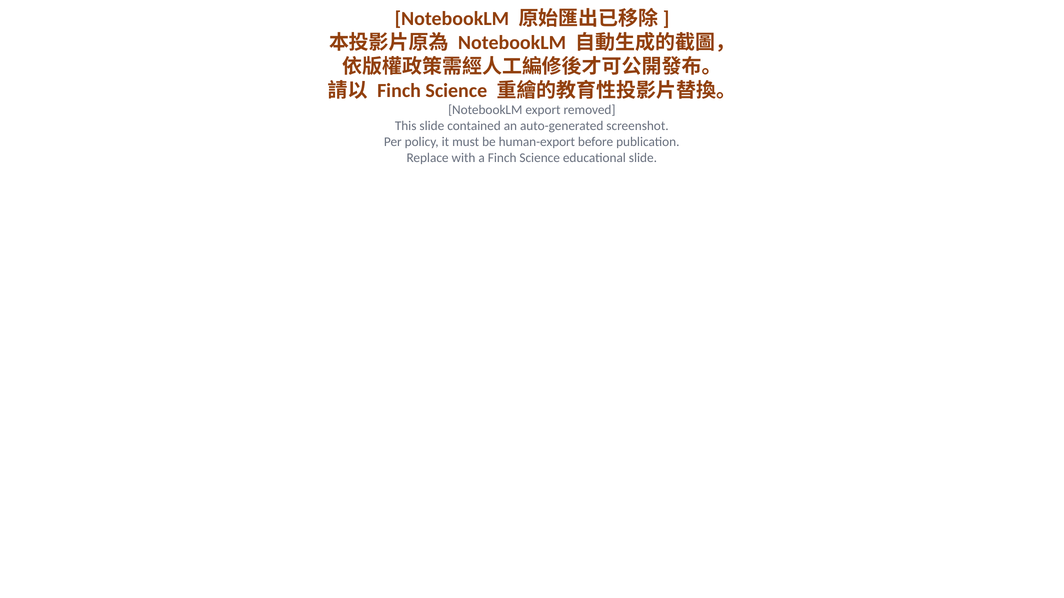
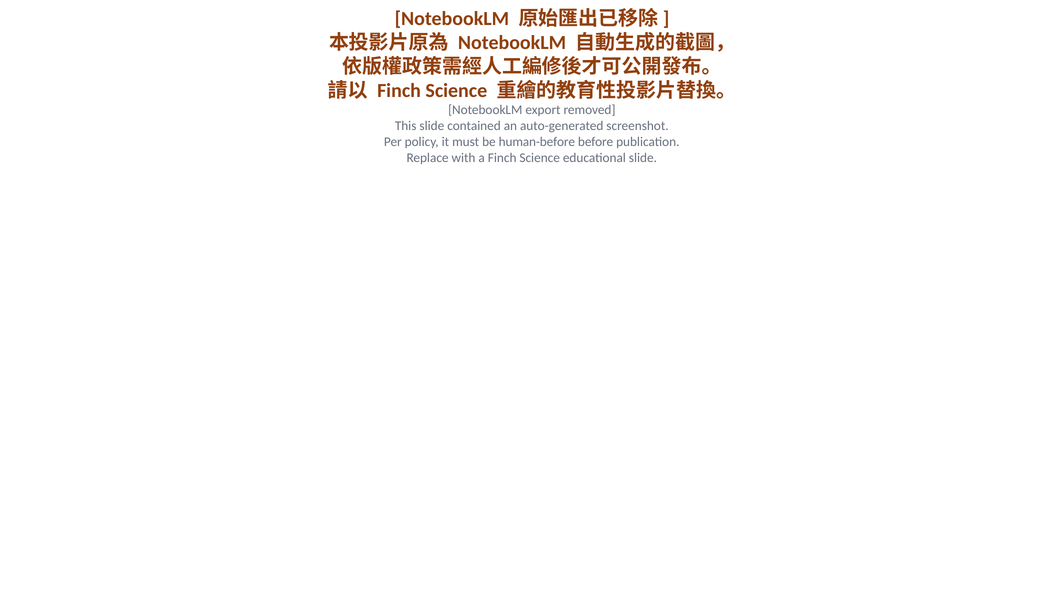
human-export: human-export -> human-before
